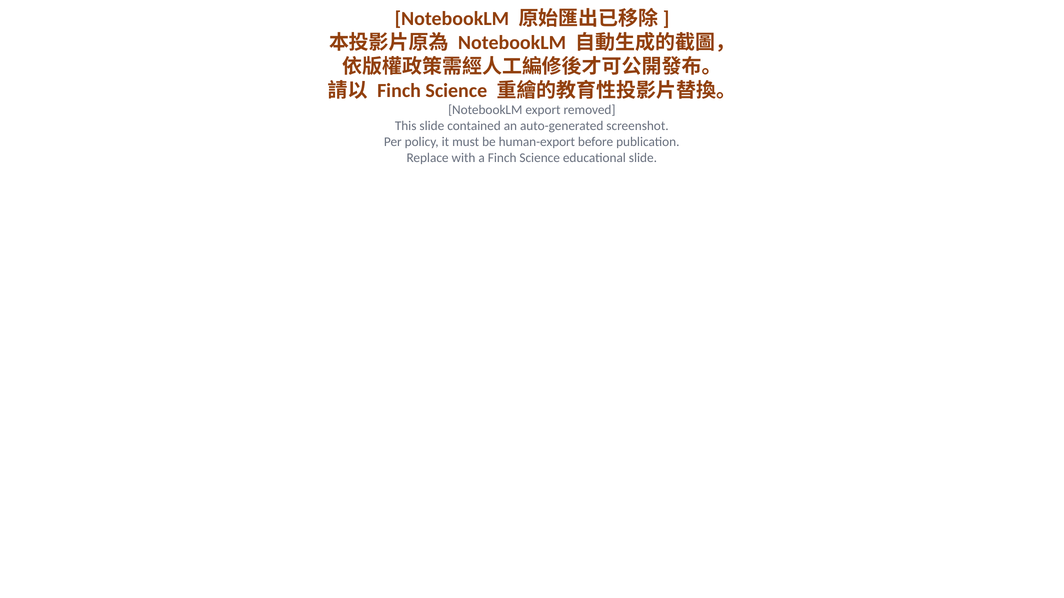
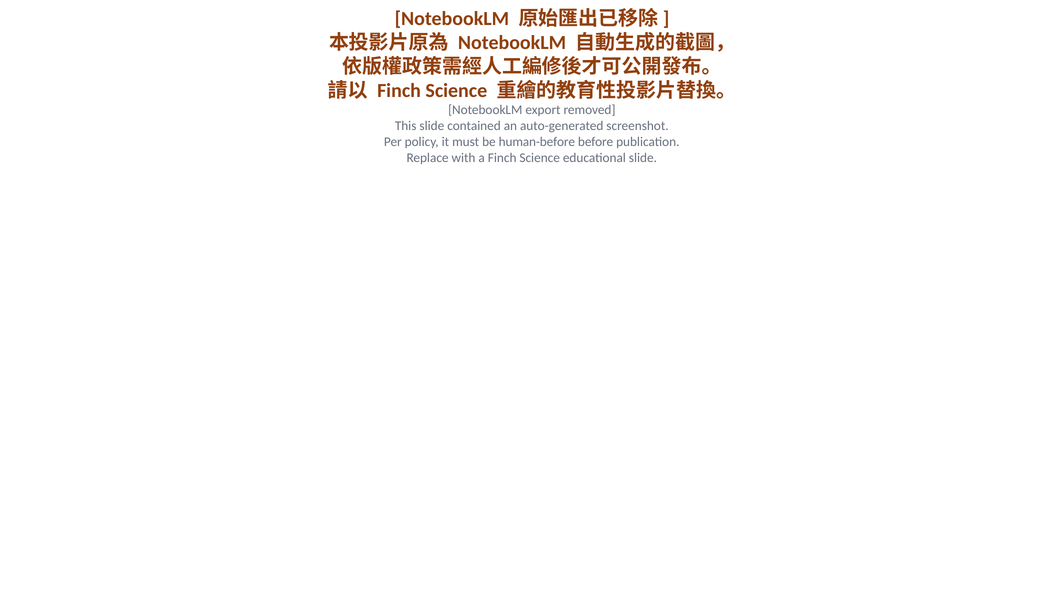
human-export: human-export -> human-before
